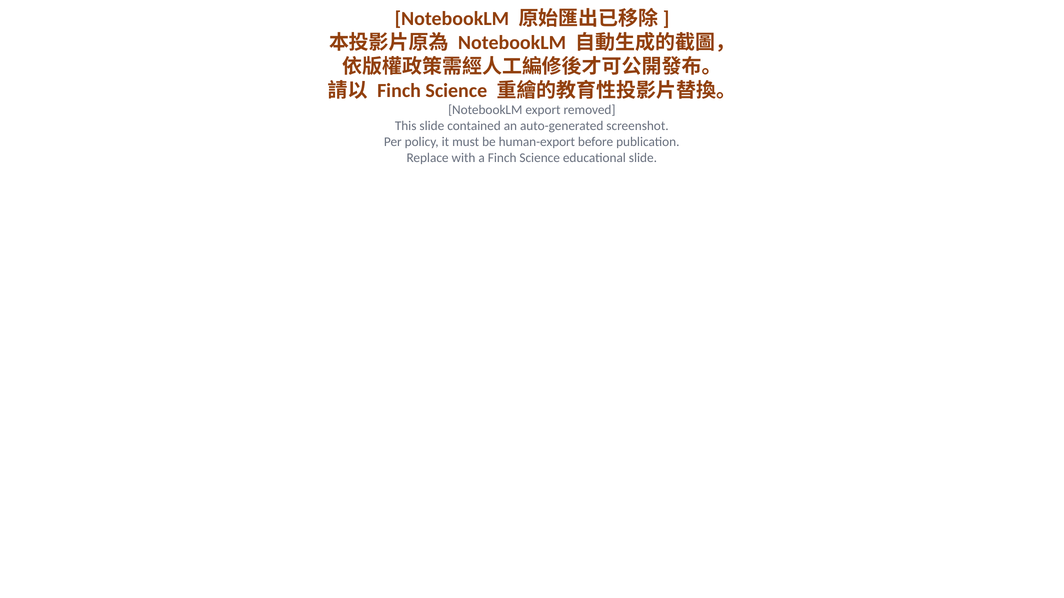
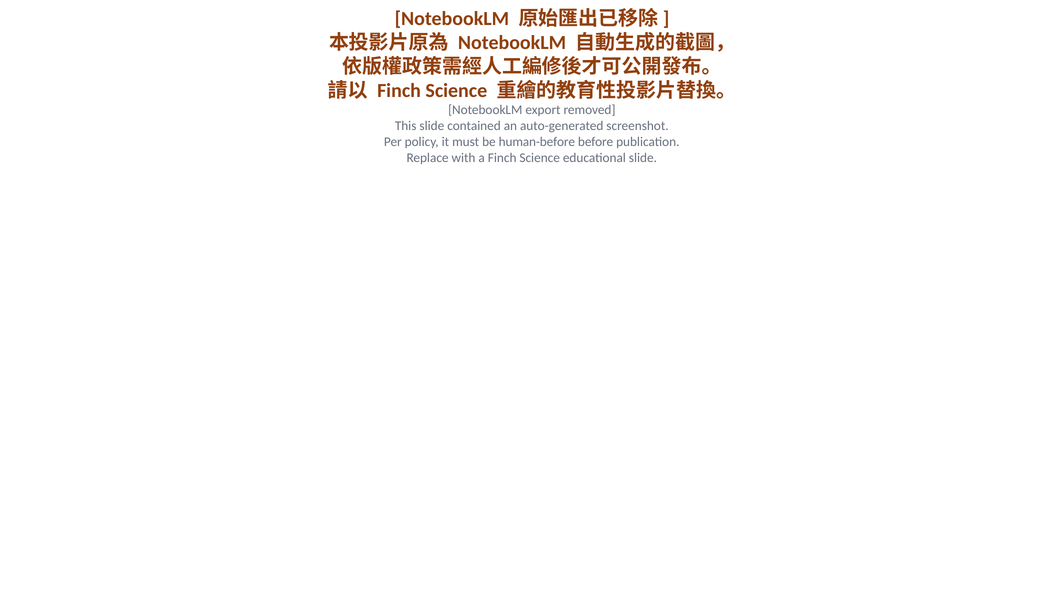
human-export: human-export -> human-before
